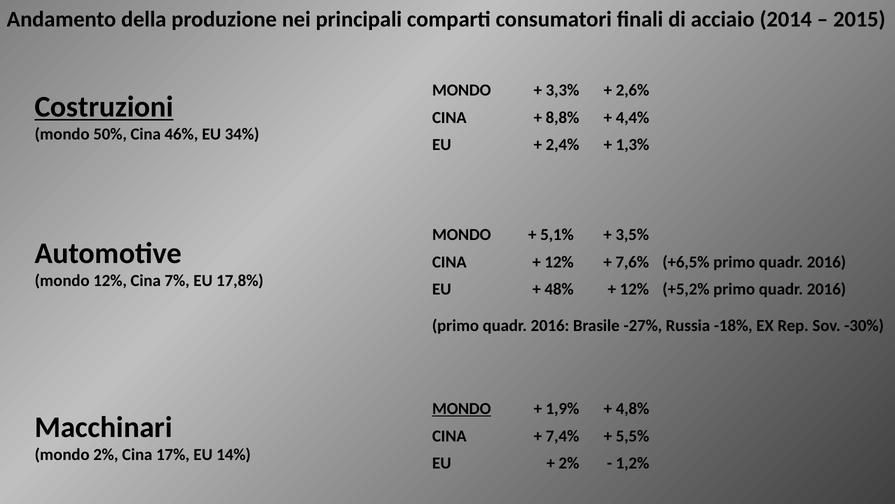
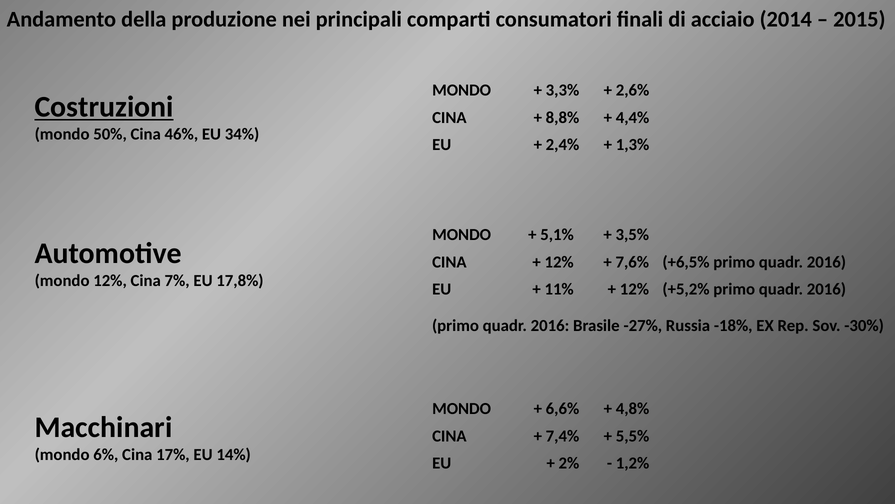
48%: 48% -> 11%
MONDO at (462, 408) underline: present -> none
1,9%: 1,9% -> 6,6%
mondo 2%: 2% -> 6%
